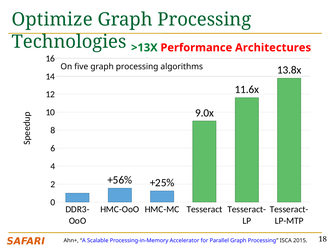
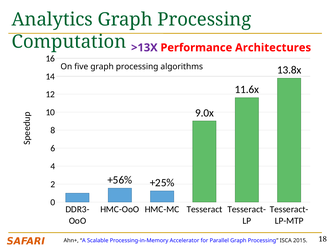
Optimize: Optimize -> Analytics
Technologies: Technologies -> Computation
>13X colour: green -> purple
